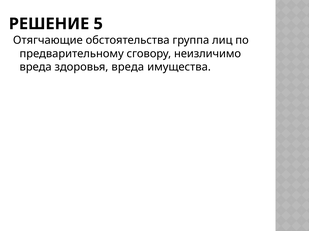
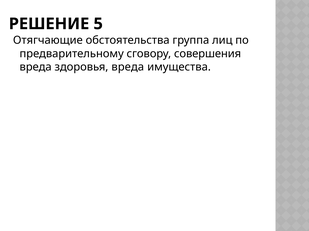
неизличимо: неизличимо -> совершения
